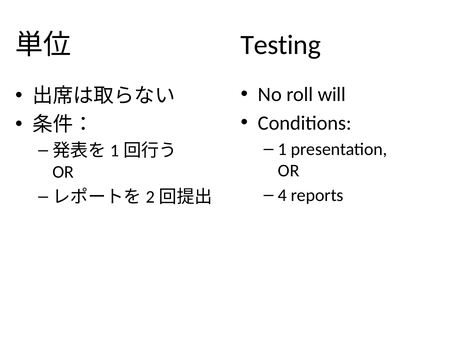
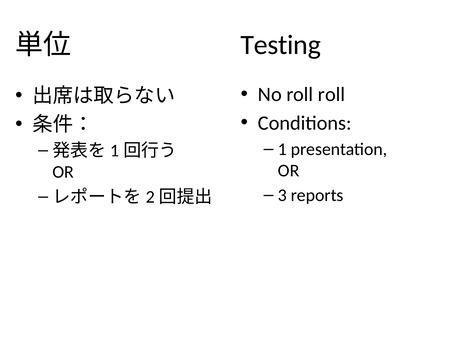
roll will: will -> roll
4: 4 -> 3
